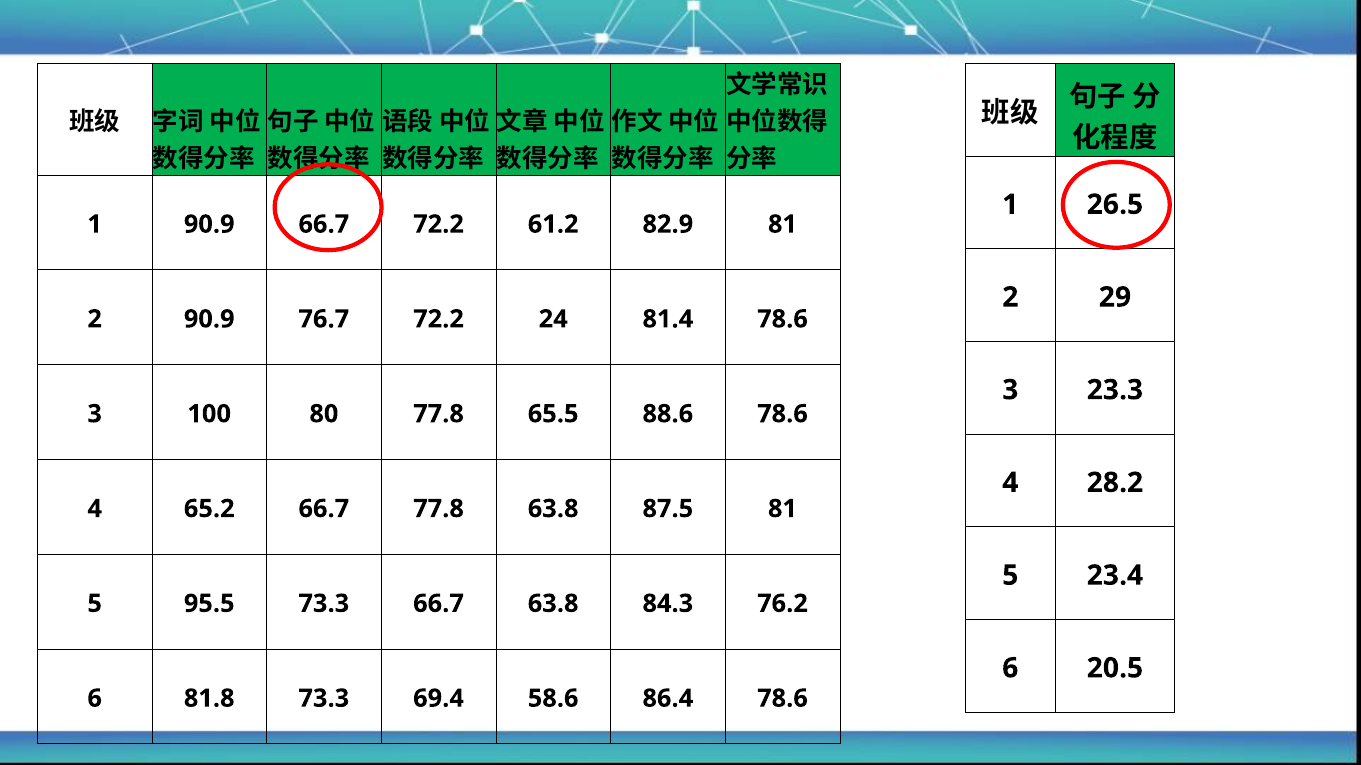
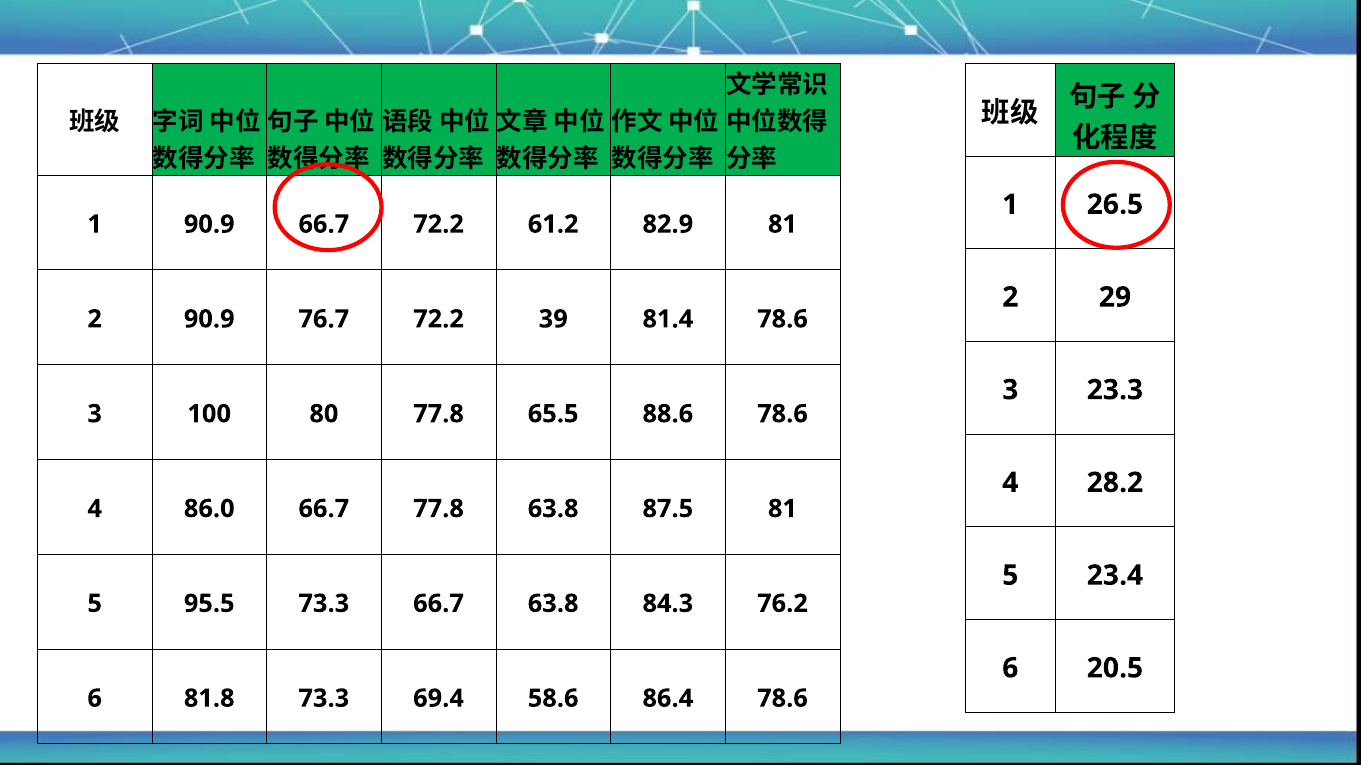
24: 24 -> 39
65.2: 65.2 -> 86.0
